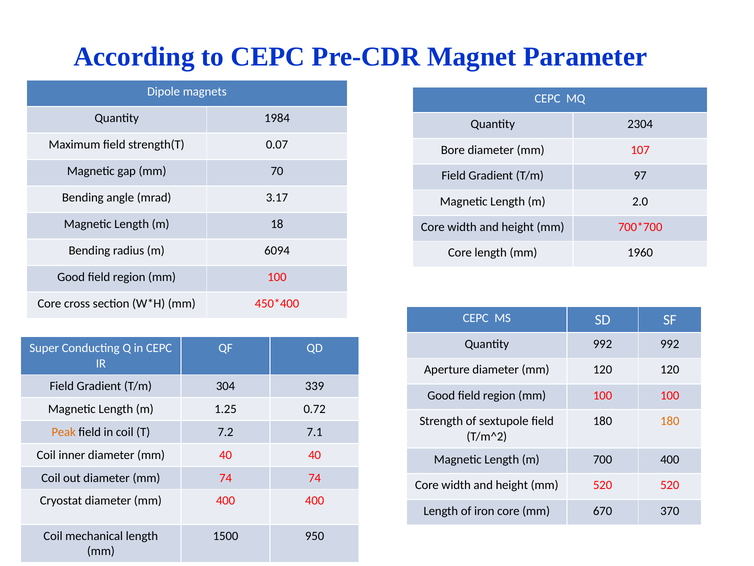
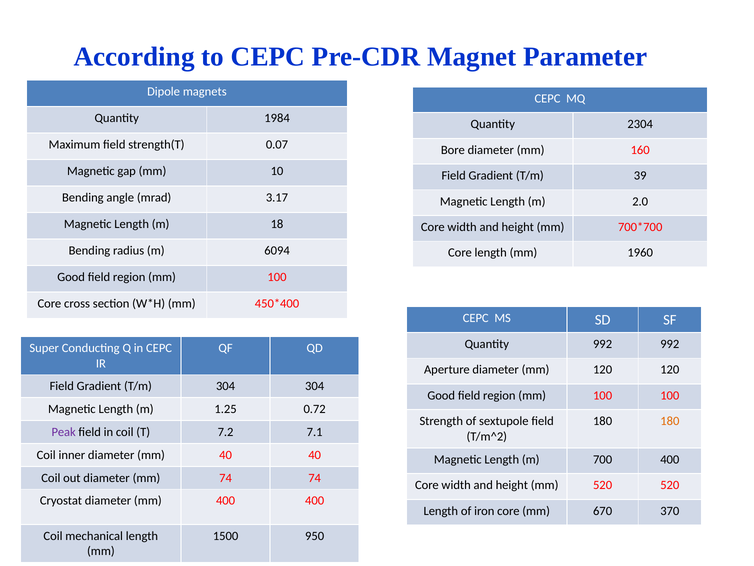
107: 107 -> 160
70: 70 -> 10
97: 97 -> 39
304 339: 339 -> 304
Peak colour: orange -> purple
